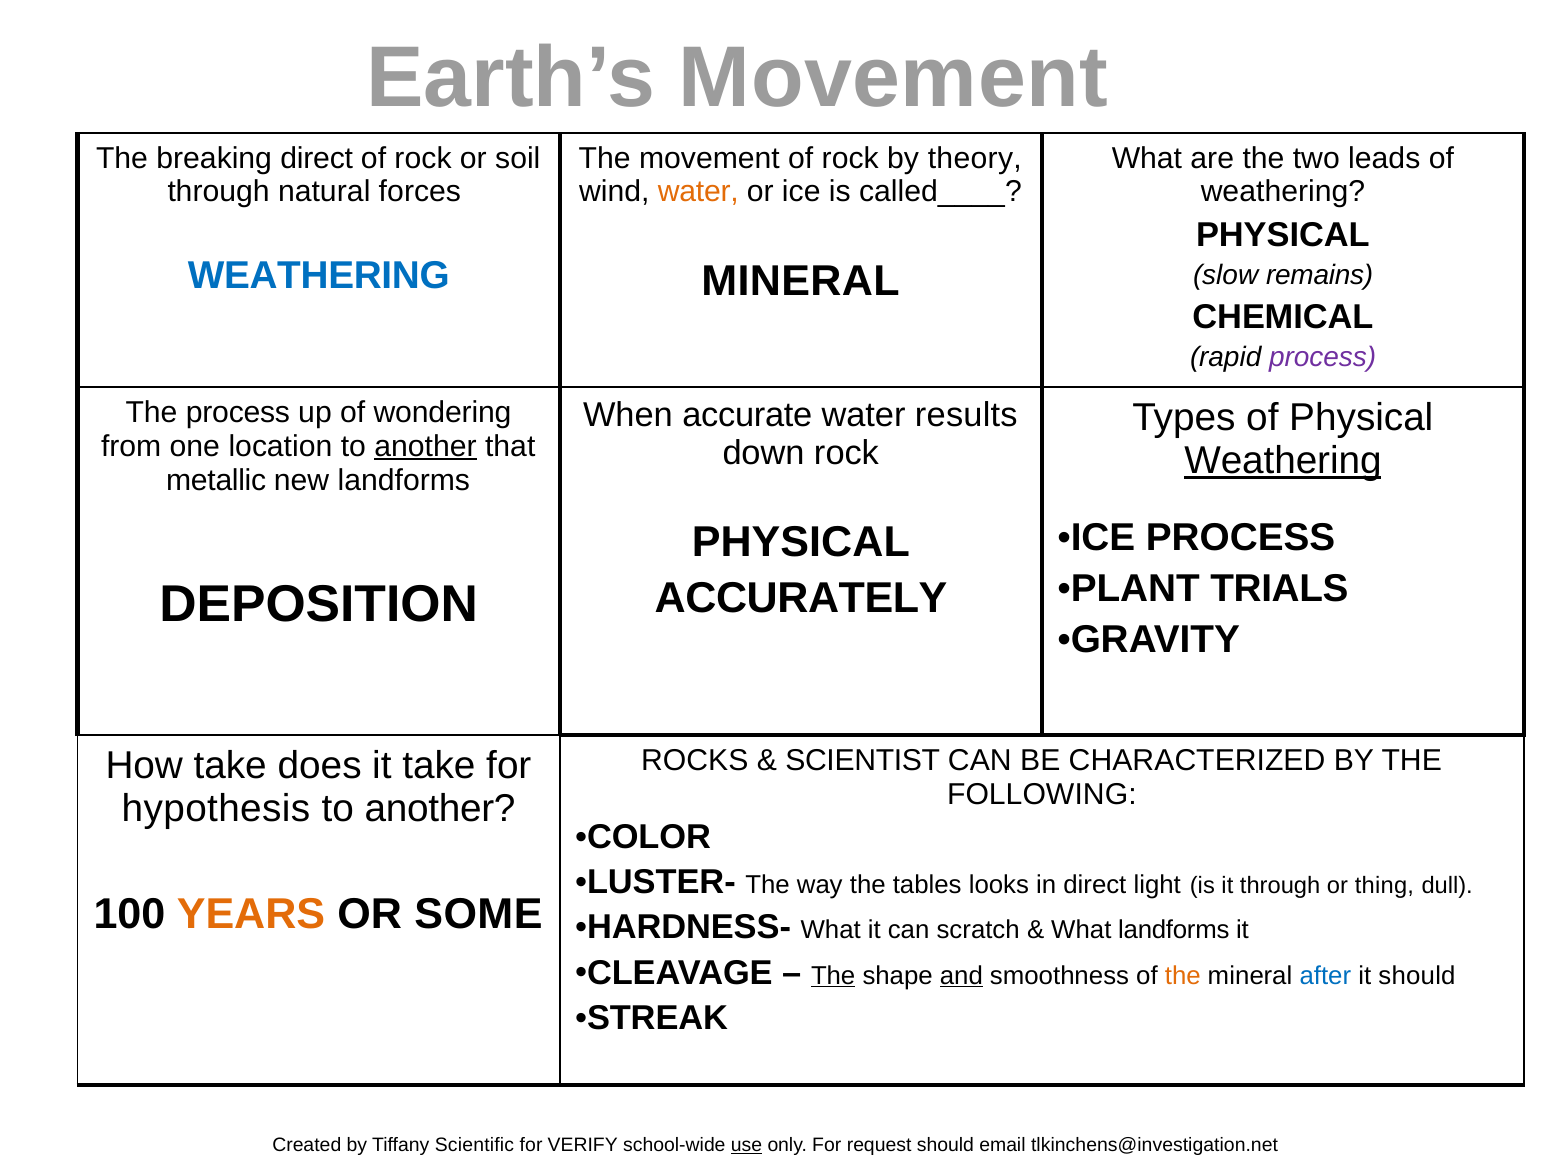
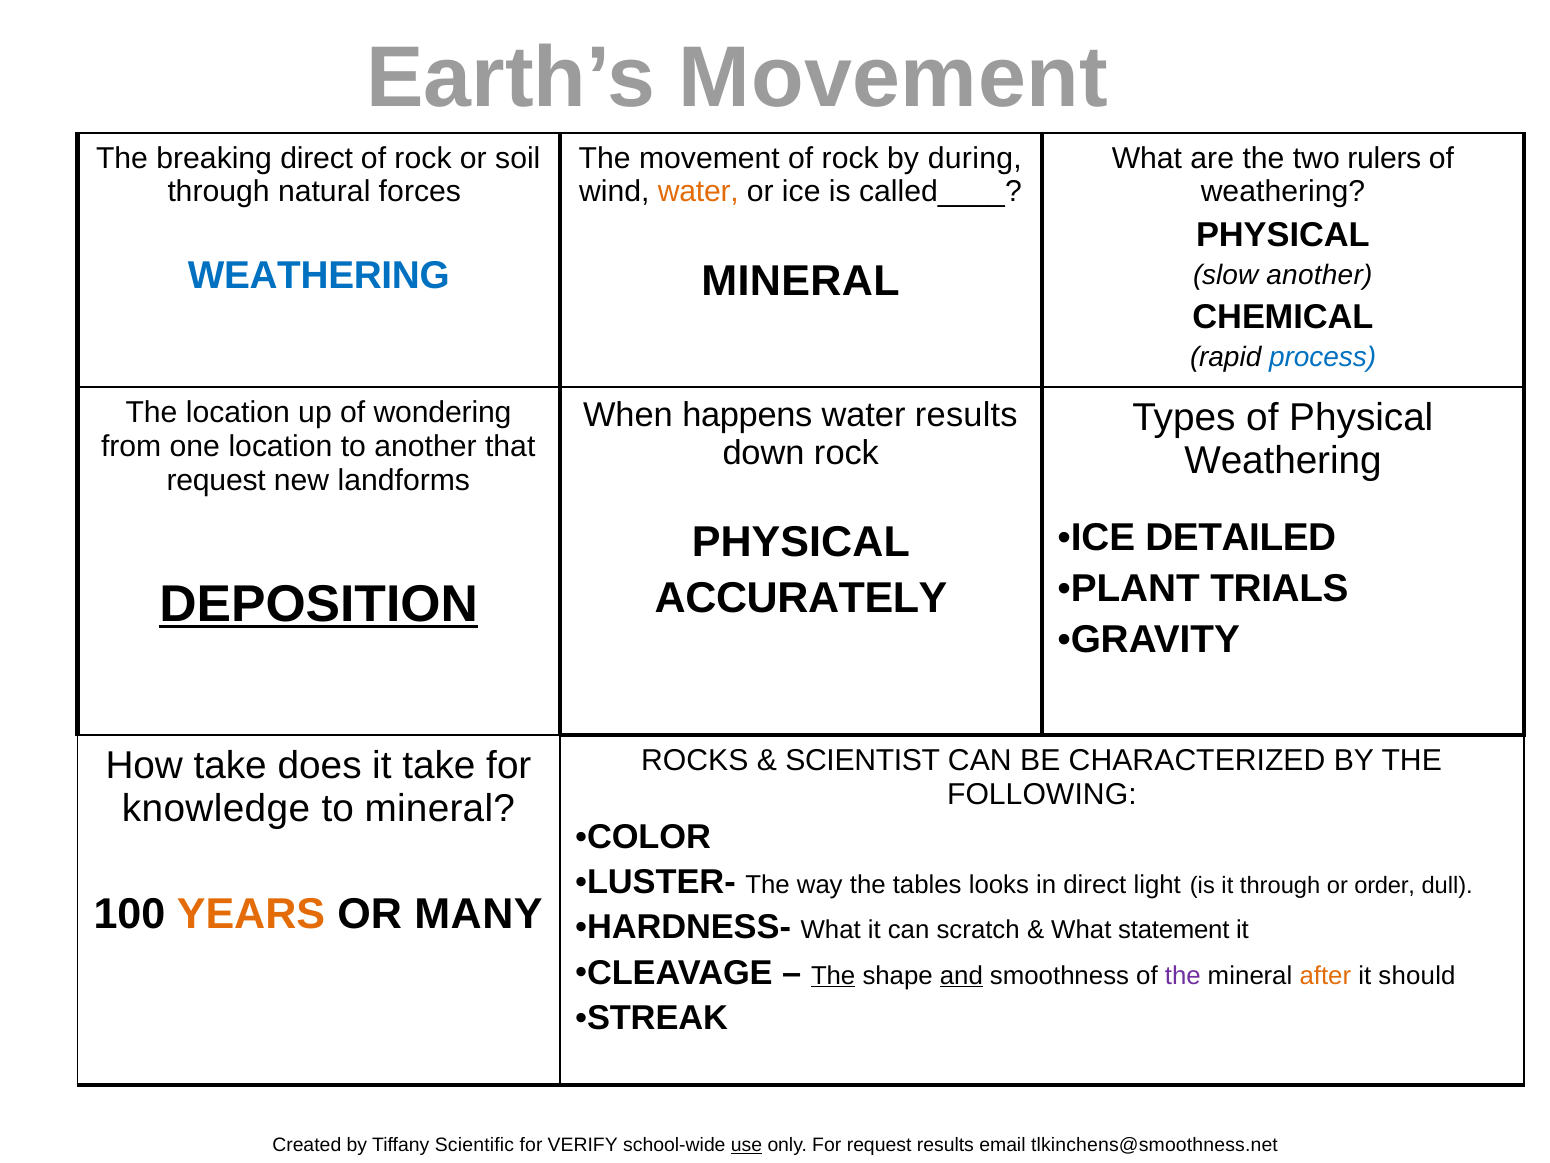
theory: theory -> during
leads: leads -> rulers
slow remains: remains -> another
process at (1323, 357) colour: purple -> blue
The process: process -> location
accurate: accurate -> happens
another at (426, 446) underline: present -> none
Weathering at (1283, 461) underline: present -> none
metallic at (216, 480): metallic -> request
ICE PROCESS: PROCESS -> DETAILED
DEPOSITION underline: none -> present
hypothesis: hypothesis -> knowledge
another at (440, 808): another -> mineral
thing: thing -> order
SOME: SOME -> MANY
What landforms: landforms -> statement
the at (1183, 975) colour: orange -> purple
after colour: blue -> orange
request should: should -> results
tlkinchens@investigation.net: tlkinchens@investigation.net -> tlkinchens@smoothness.net
